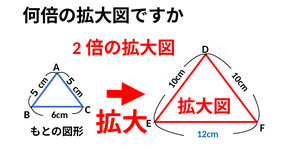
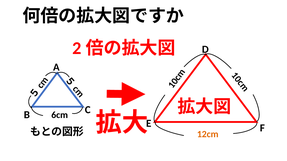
12cm colour: blue -> orange
